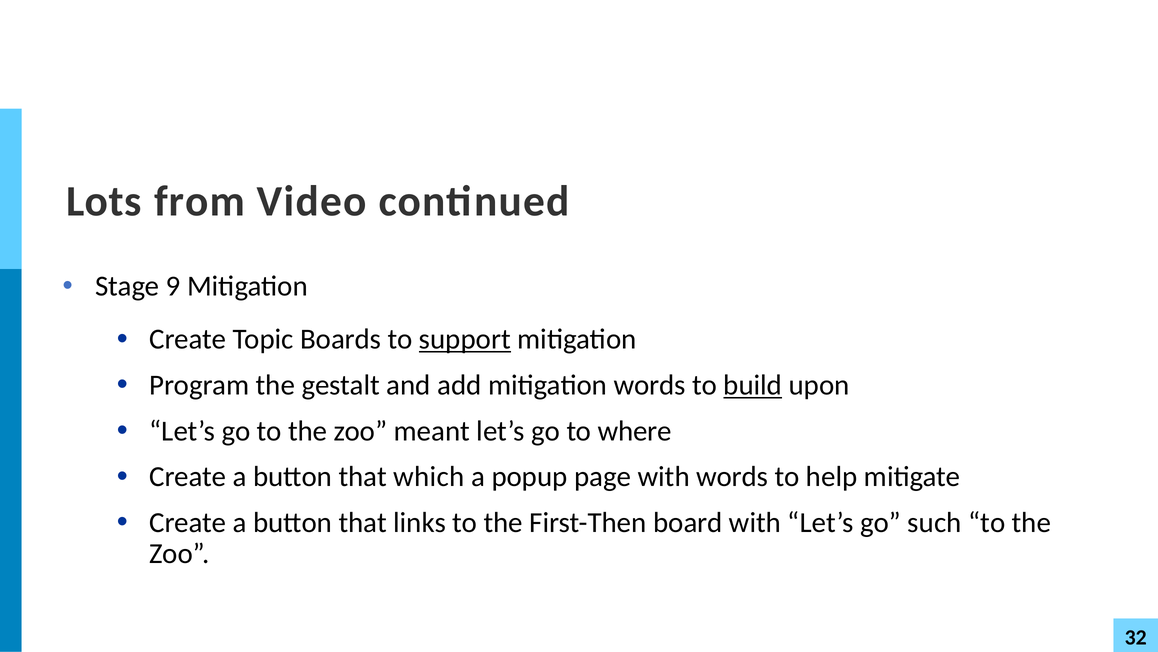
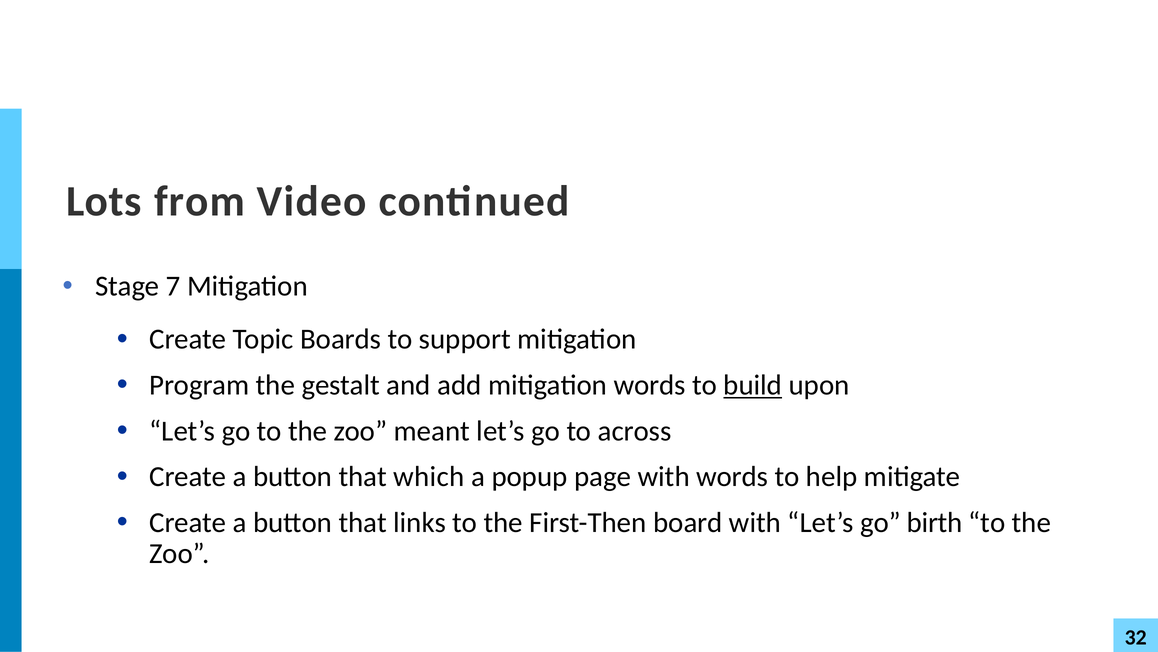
9: 9 -> 7
support underline: present -> none
where: where -> across
such: such -> birth
